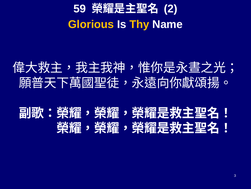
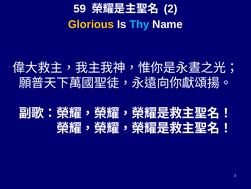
Thy colour: yellow -> light blue
